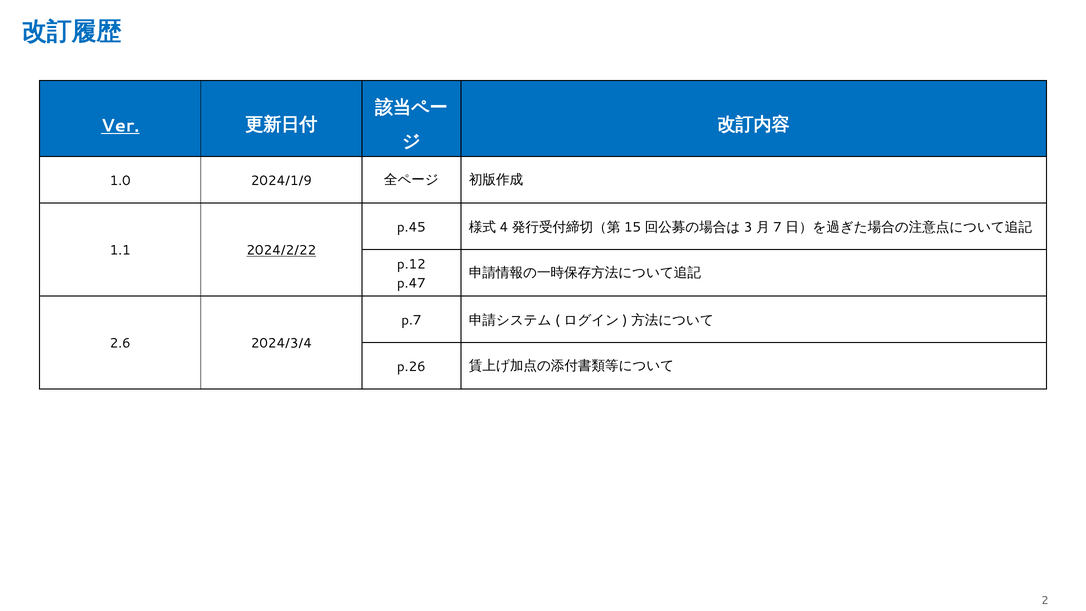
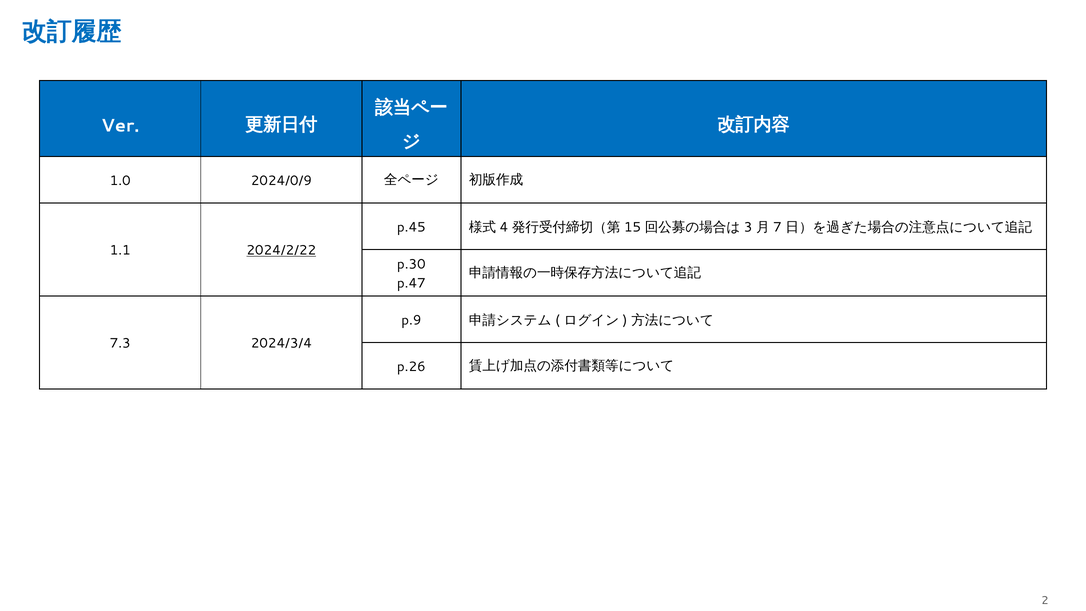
Ver underline: present -> none
2024/1/9: 2024/1/9 -> 2024/0/9
p.12: p.12 -> p.30
p.7: p.7 -> p.9
2.6: 2.6 -> 7.3
